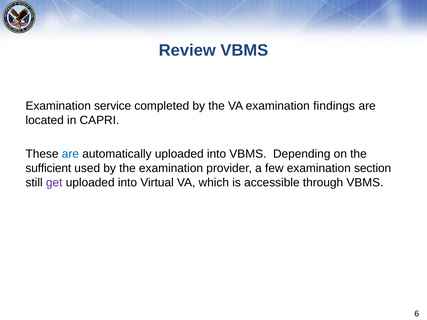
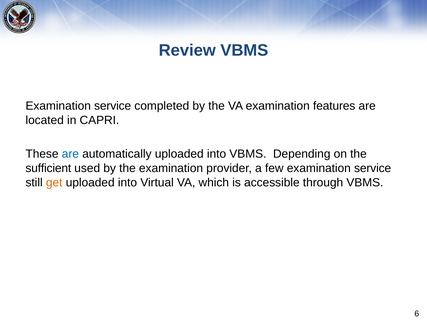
findings: findings -> features
few examination section: section -> service
get colour: purple -> orange
